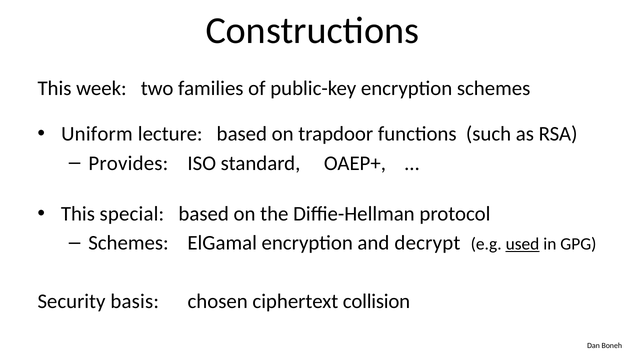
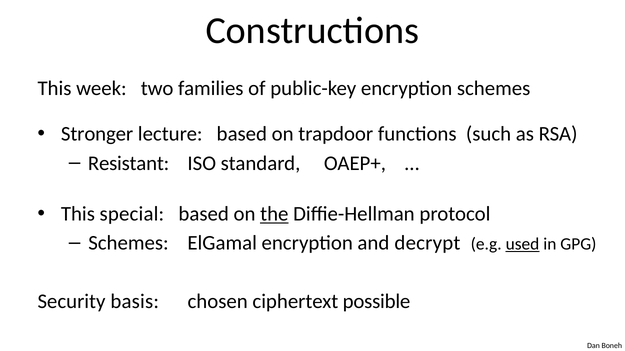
Uniform: Uniform -> Stronger
Provides: Provides -> Resistant
the underline: none -> present
collision: collision -> possible
